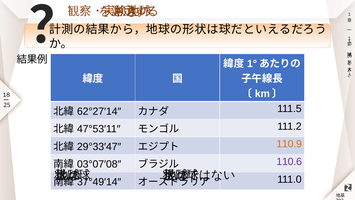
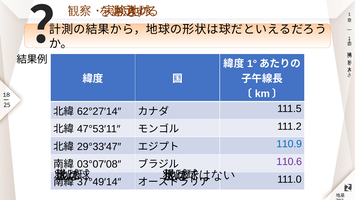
110.9 colour: orange -> blue
